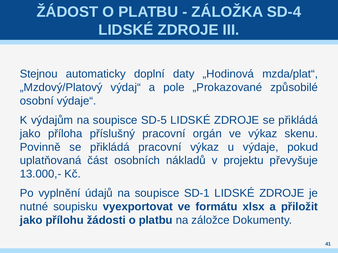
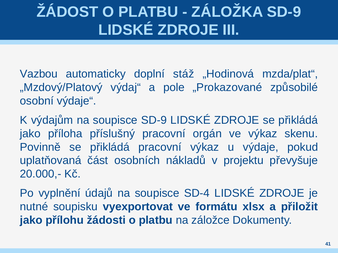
ZÁLOŽKA SD-4: SD-4 -> SD-9
Stejnou: Stejnou -> Vazbou
daty: daty -> stáž
soupisce SD-5: SD-5 -> SD-9
13.000,-: 13.000,- -> 20.000,-
SD-1: SD-1 -> SD-4
